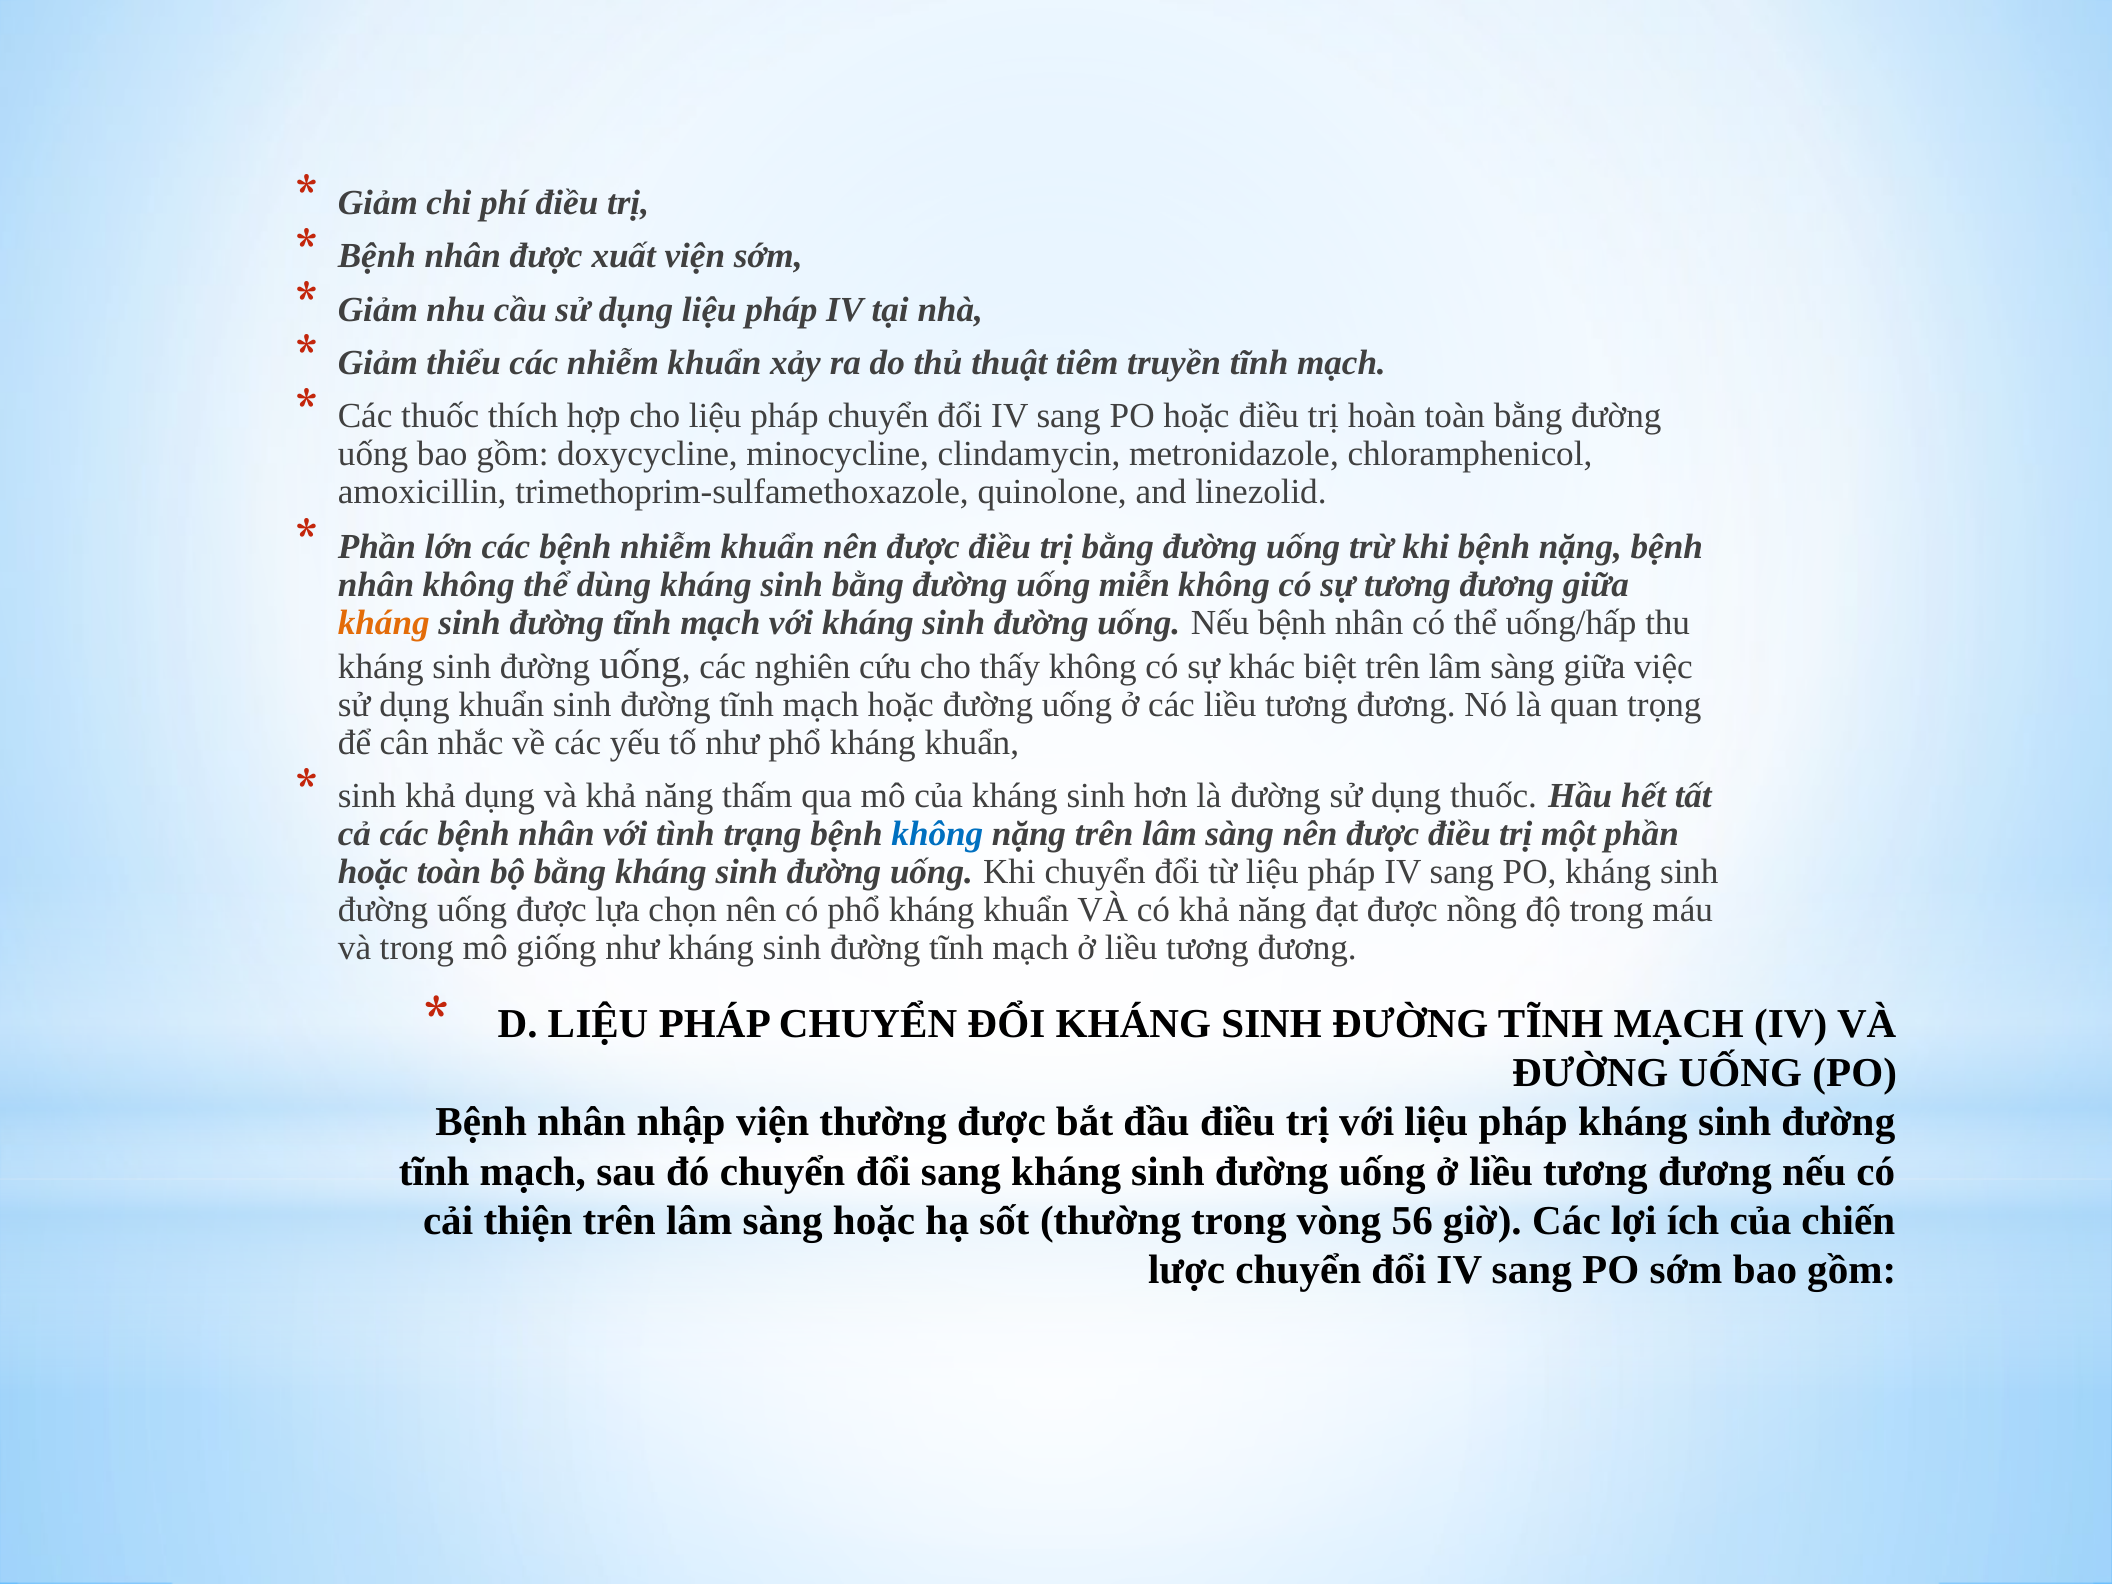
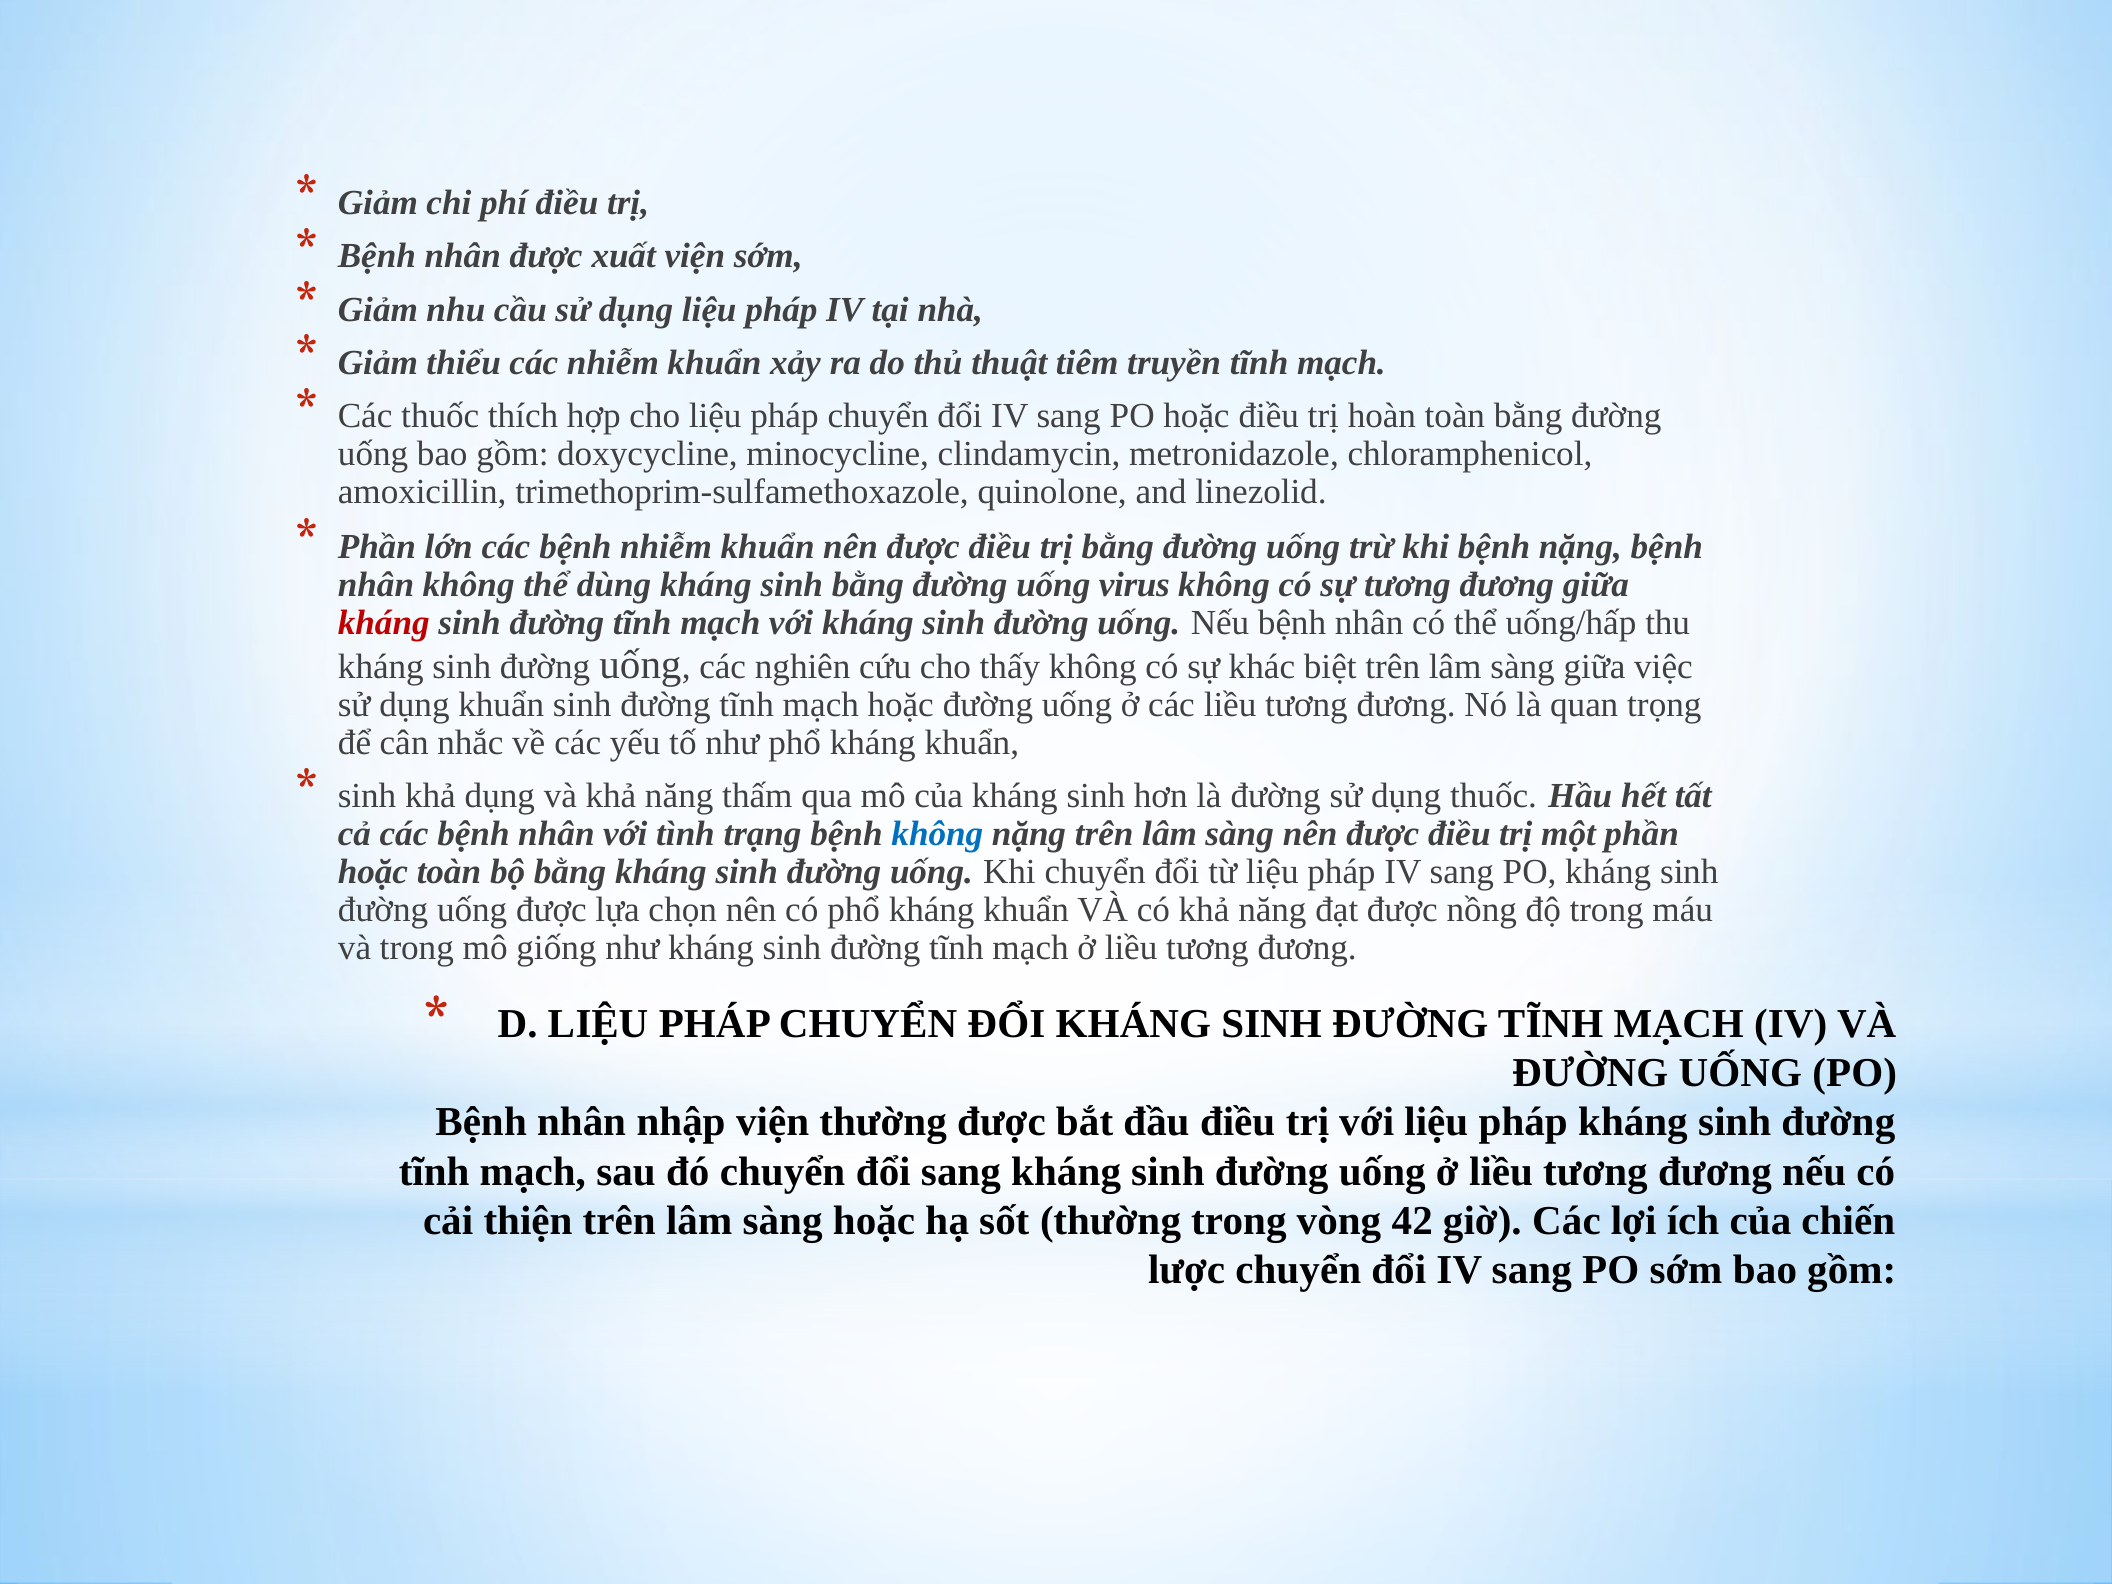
miễn: miễn -> virus
kháng at (384, 623) colour: orange -> red
56: 56 -> 42
